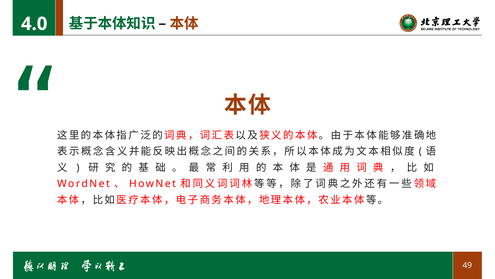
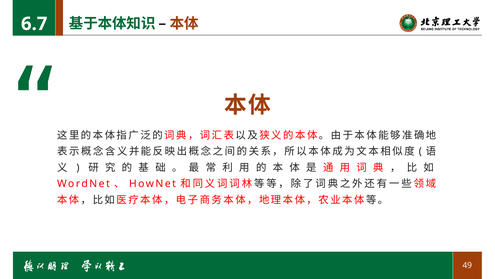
4.0: 4.0 -> 6.7
